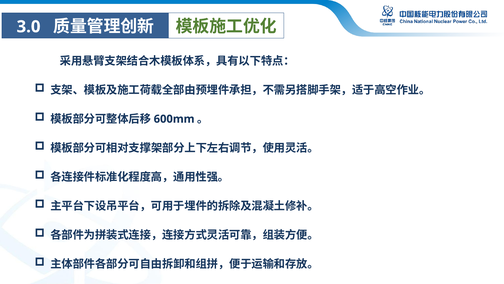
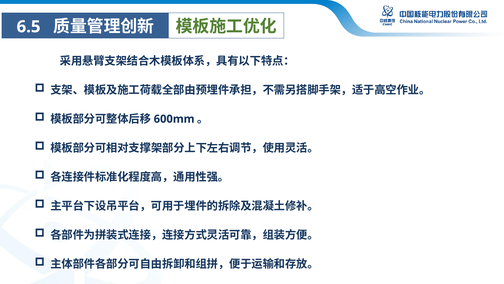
3.0: 3.0 -> 6.5
